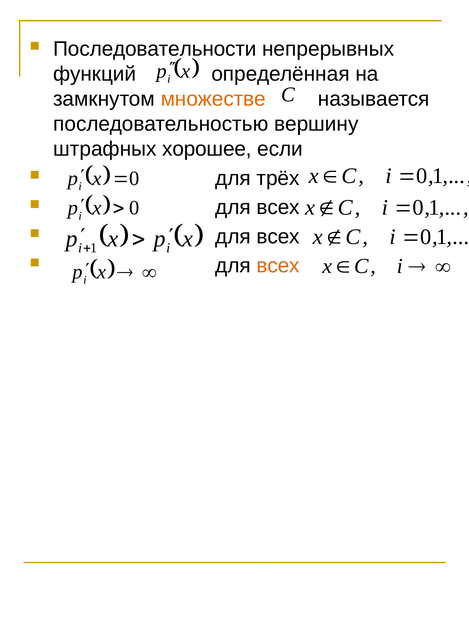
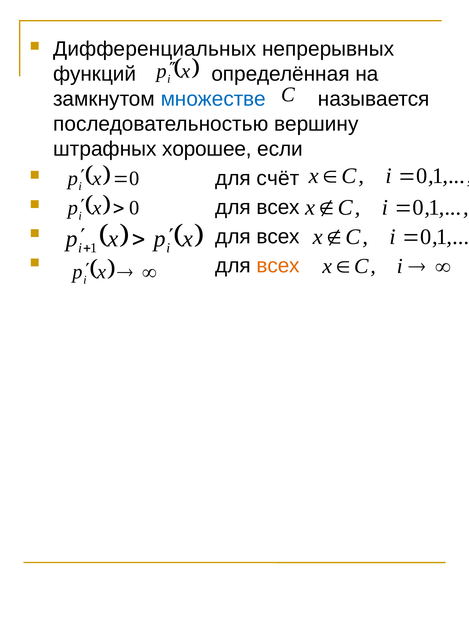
Последовательности: Последовательности -> Дифференциальных
множестве colour: orange -> blue
трёх: трёх -> счёт
